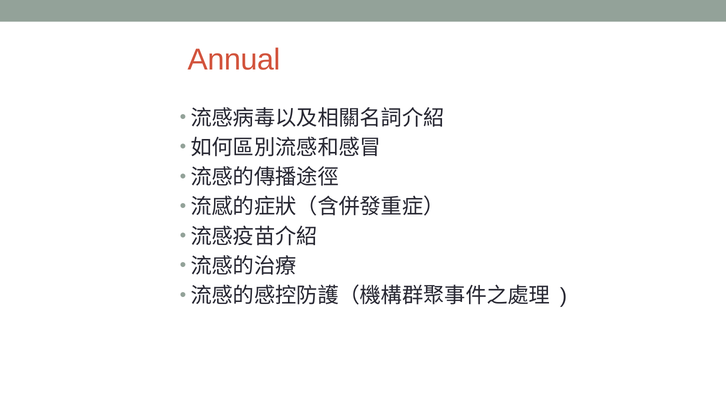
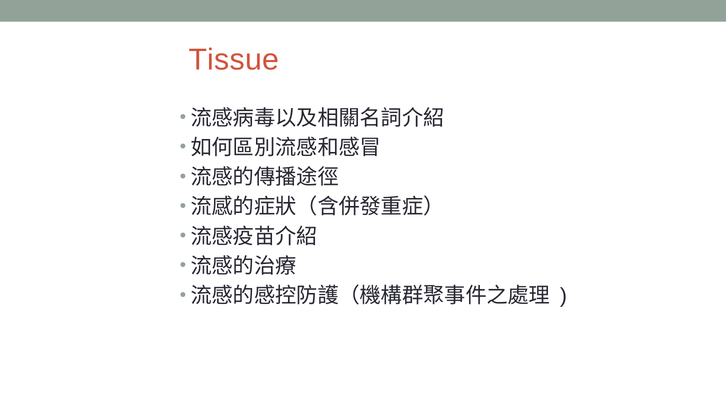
Annual: Annual -> Tissue
